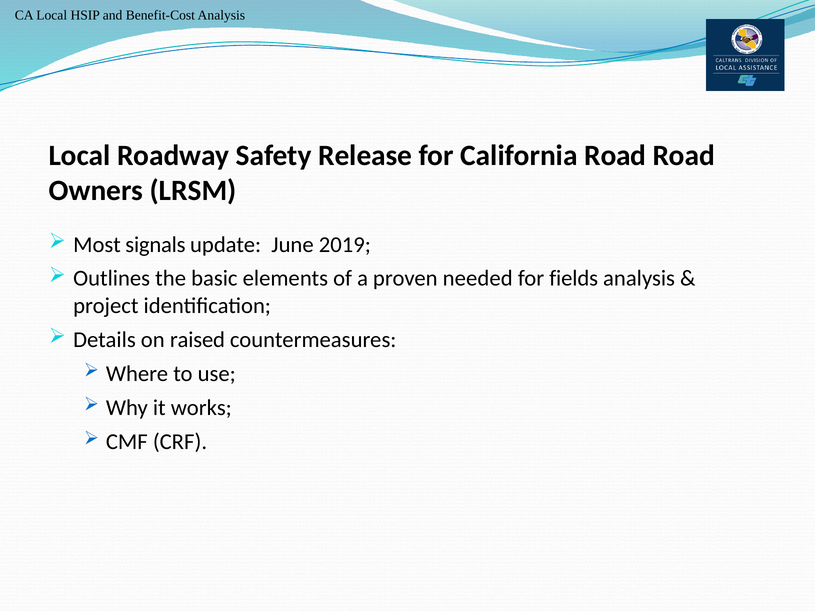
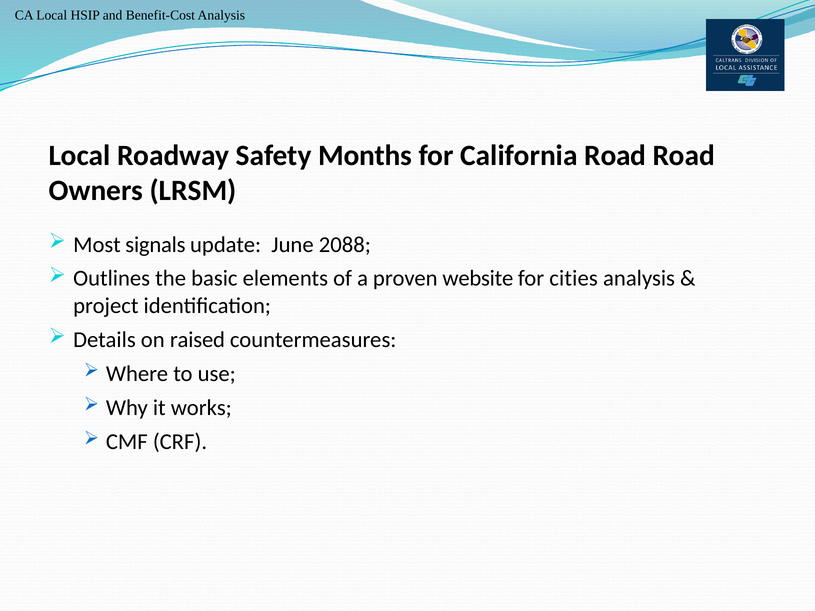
Release: Release -> Months
2019: 2019 -> 2088
needed: needed -> website
fields: fields -> cities
